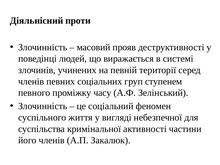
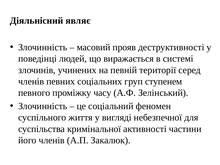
проти: проти -> являє
